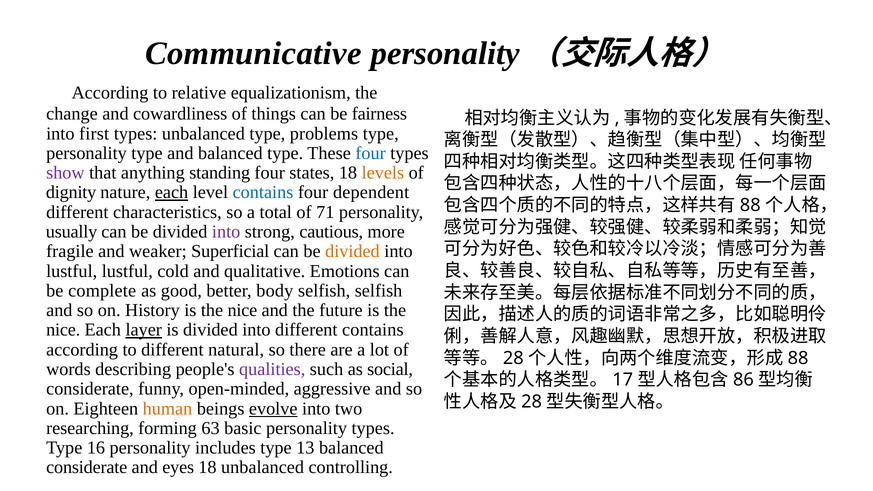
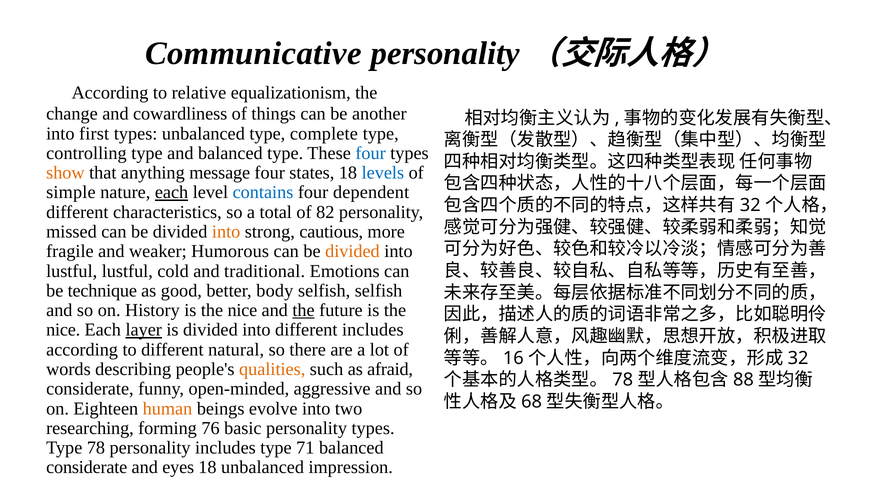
fairness: fairness -> another
problems: problems -> complete
personality at (86, 153): personality -> controlling
show colour: purple -> orange
standing: standing -> message
levels colour: orange -> blue
dignity: dignity -> simple
88 at (750, 205): 88 -> 32
71: 71 -> 82
usually: usually -> missed
into at (226, 232) colour: purple -> orange
Superficial: Superficial -> Humorous
qualitative: qualitative -> traditional
complete: complete -> technique
the at (303, 310) underline: none -> present
different contains: contains -> includes
28 at (513, 358): 28 -> 16
88 at (798, 358): 88 -> 32
qualities colour: purple -> orange
social: social -> afraid
17 at (623, 380): 17 -> 78
86: 86 -> 88
28 at (532, 402): 28 -> 68
evolve underline: present -> none
63: 63 -> 76
Type 16: 16 -> 78
13: 13 -> 71
controlling: controlling -> impression
